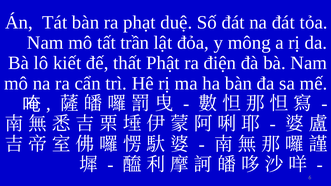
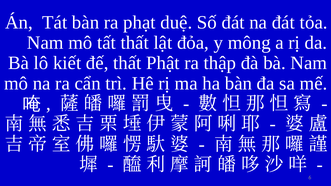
tất trần: trần -> thất
điện: điện -> thập
